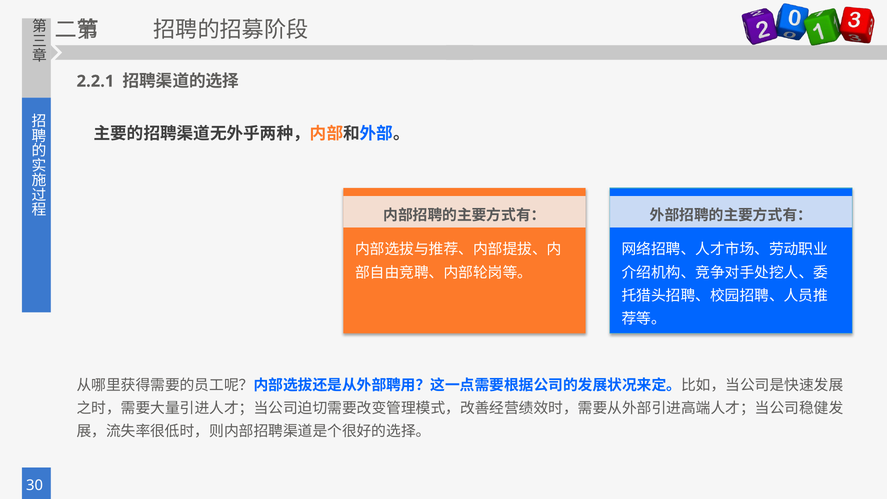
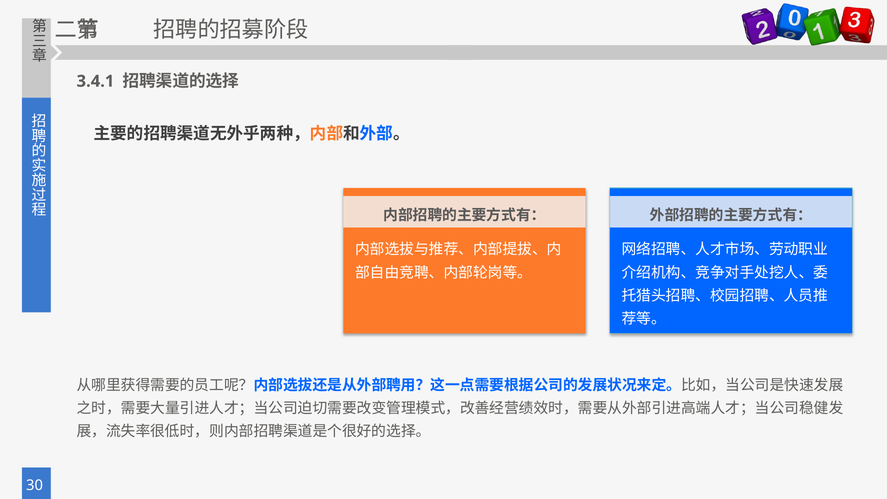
2.2.1: 2.2.1 -> 3.4.1
